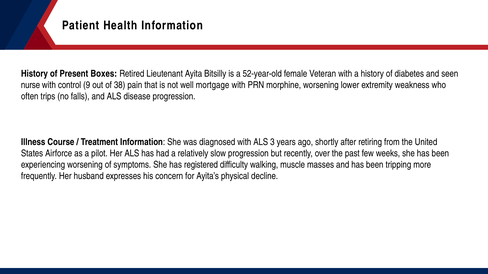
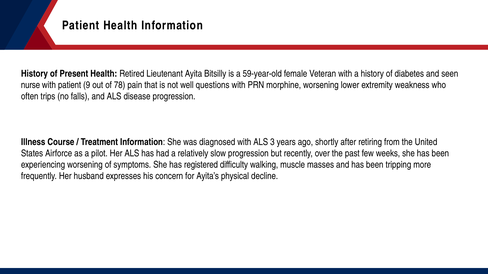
Present Boxes: Boxes -> Health
52-year-old: 52-year-old -> 59-year-old
with control: control -> patient
38: 38 -> 78
mortgage: mortgage -> questions
